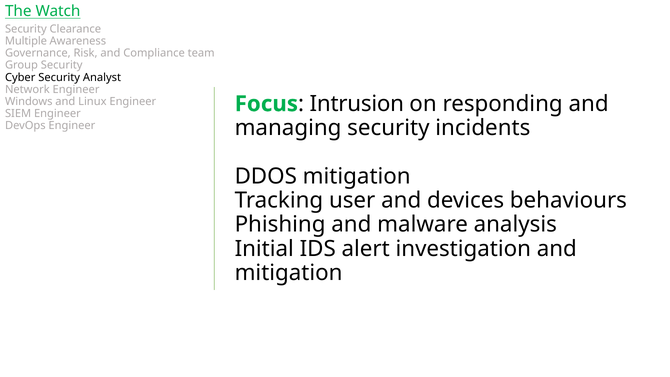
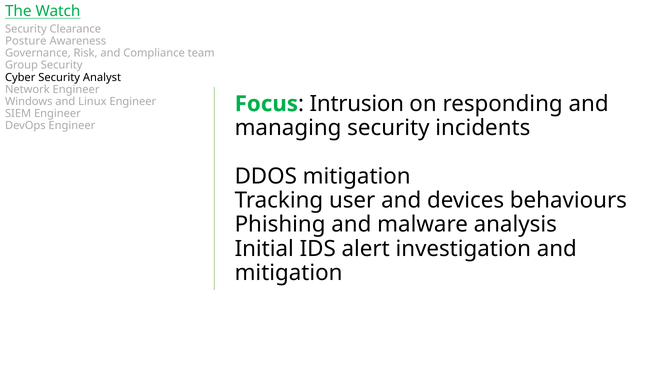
Multiple: Multiple -> Posture
